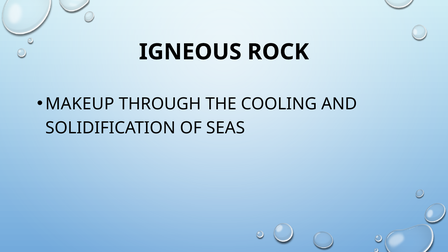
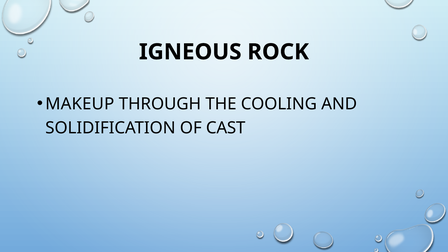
SEAS: SEAS -> CAST
